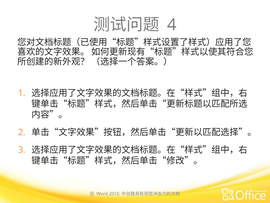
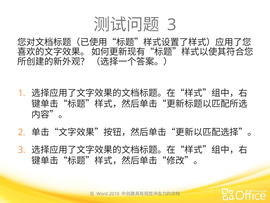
4 at (172, 25): 4 -> 3
